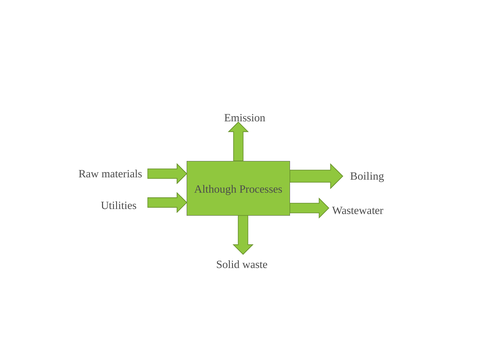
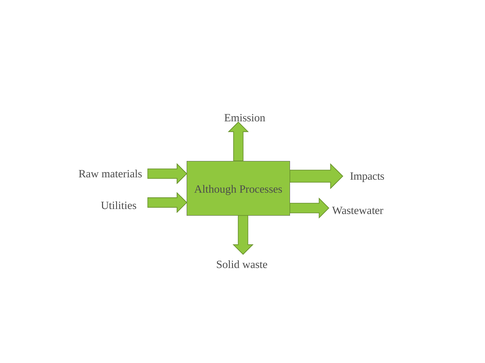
Boiling: Boiling -> Impacts
